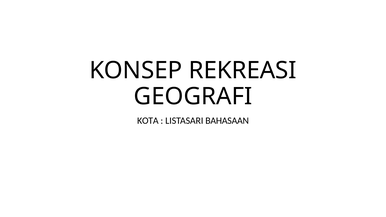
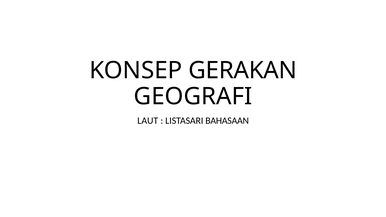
REKREASI: REKREASI -> GERAKAN
KOTA: KOTA -> LAUT
